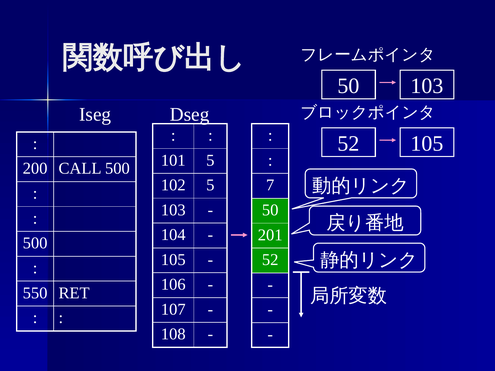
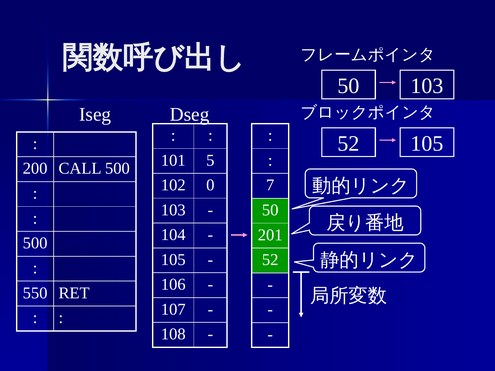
102 5: 5 -> 0
